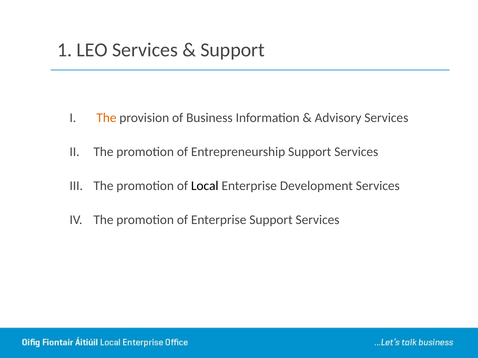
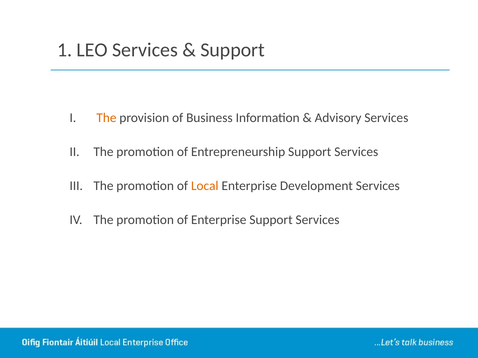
Local colour: black -> orange
